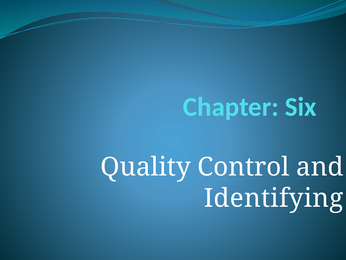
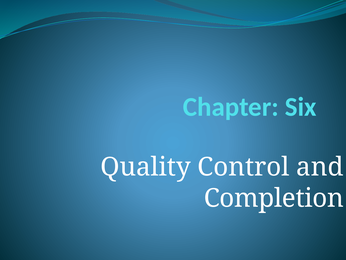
Identifying: Identifying -> Completion
